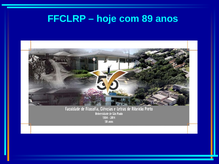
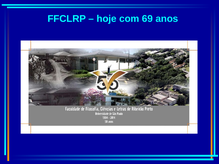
89: 89 -> 69
